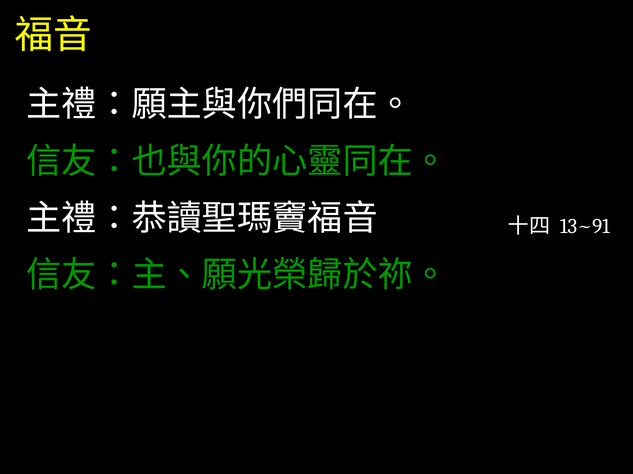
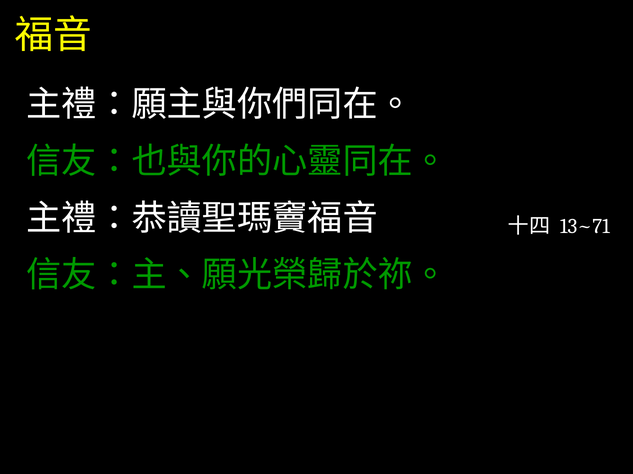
13~91: 13~91 -> 13~71
